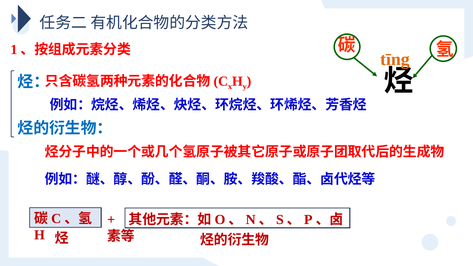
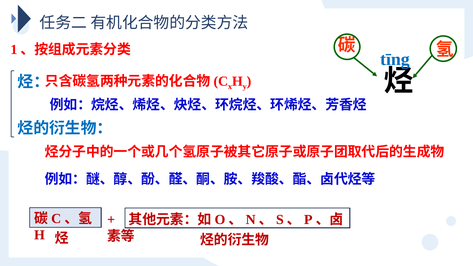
tīng colour: orange -> blue
